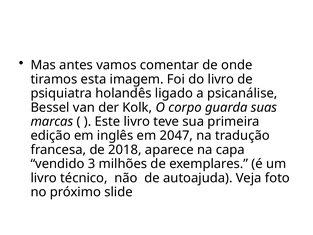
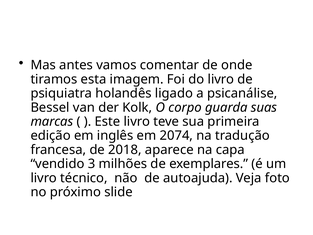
2047: 2047 -> 2074
